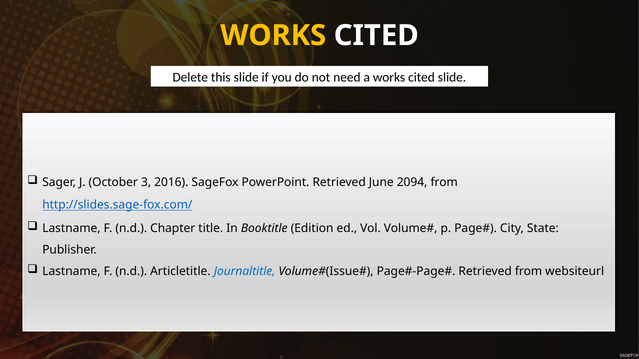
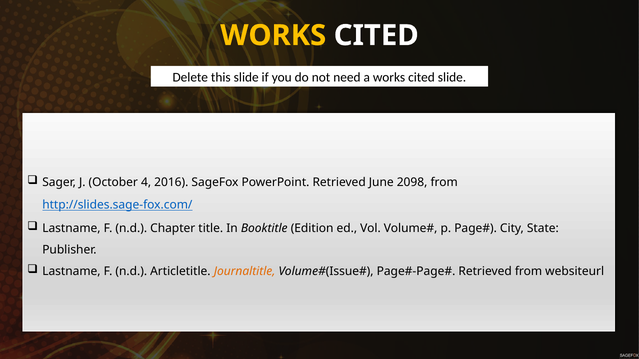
3: 3 -> 4
2094: 2094 -> 2098
Journaltitle colour: blue -> orange
